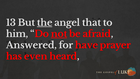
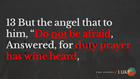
the underline: present -> none
have: have -> duty
even: even -> wine
